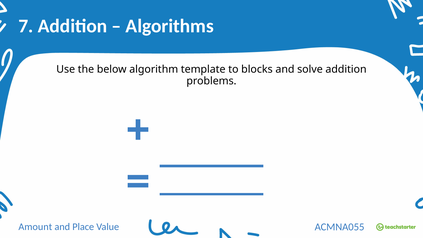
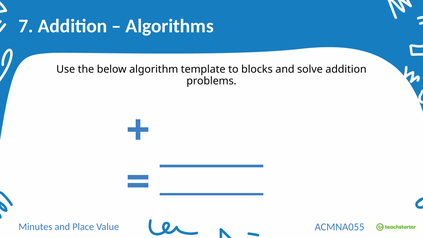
Amount: Amount -> Minutes
